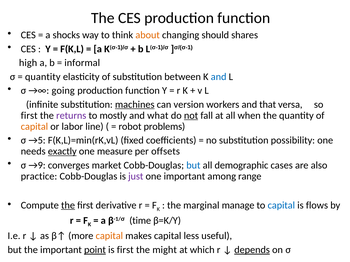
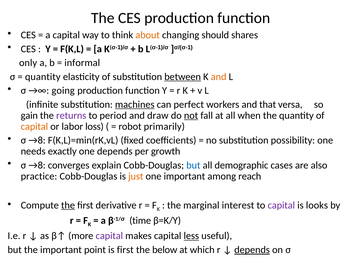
a shocks: shocks -> capital
high: high -> only
between underline: none -> present
and at (219, 77) colour: blue -> orange
version: version -> perfect
first at (29, 116): first -> gain
mostly: mostly -> period
what: what -> draw
line: line -> loss
problems: problems -> primarily
→5 at (37, 141): →5 -> →8
exactly underline: present -> none
one measure: measure -> depends
offsets: offsets -> growth
→9 at (37, 165): →9 -> →8
market: market -> explain
just colour: purple -> orange
range: range -> reach
manage: manage -> interest
capital at (281, 206) colour: blue -> purple
flows: flows -> looks
capital at (109, 236) colour: orange -> purple
less underline: none -> present
point underline: present -> none
might: might -> below
